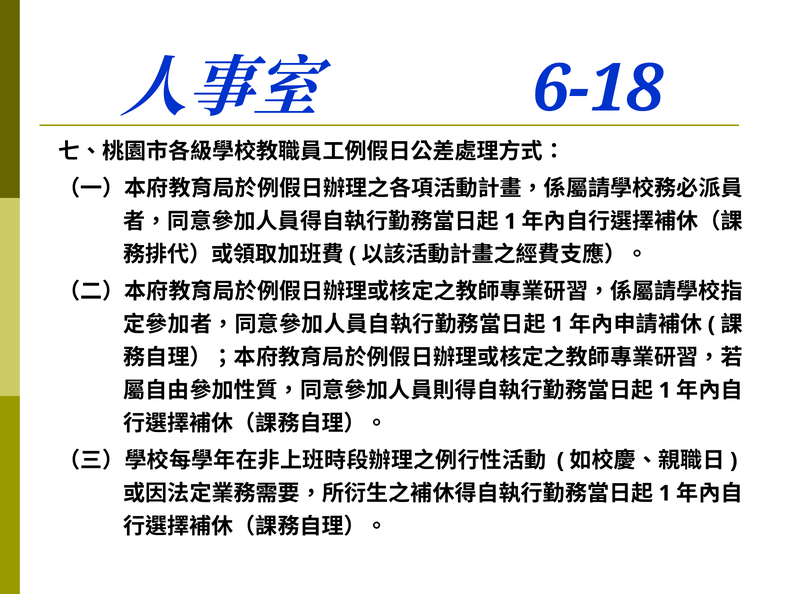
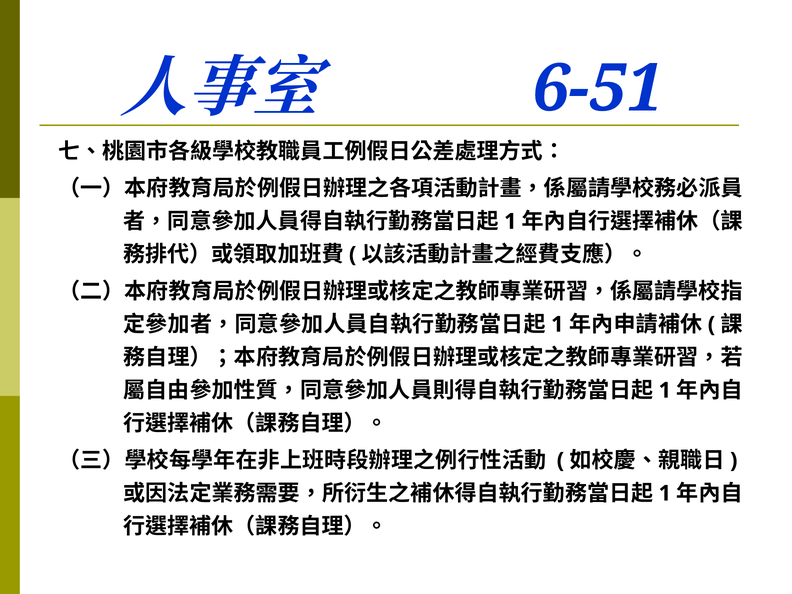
6-18: 6-18 -> 6-51
